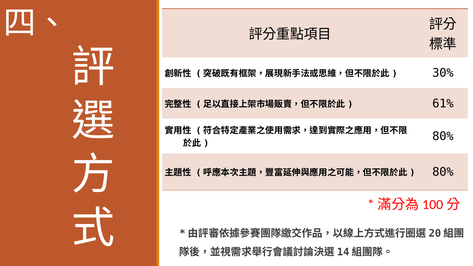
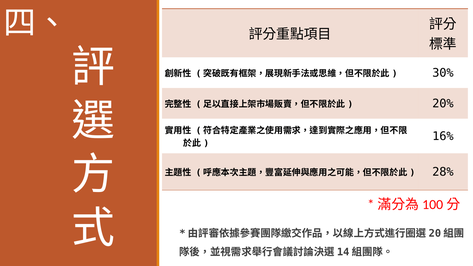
61%: 61% -> 20%
80% at (443, 136): 80% -> 16%
80% at (443, 172): 80% -> 28%
